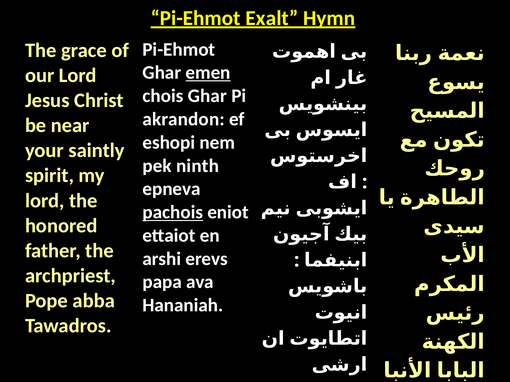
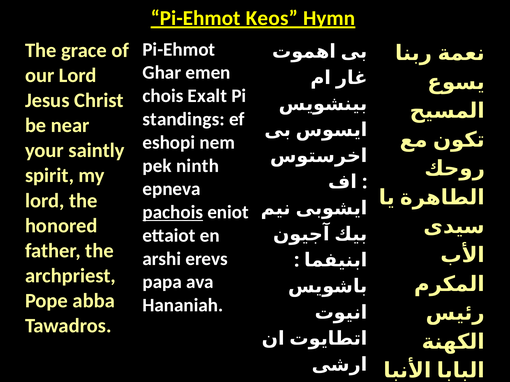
Exalt: Exalt -> Keos
emen underline: present -> none
chois Ghar: Ghar -> Exalt
akrandon: akrandon -> standings
